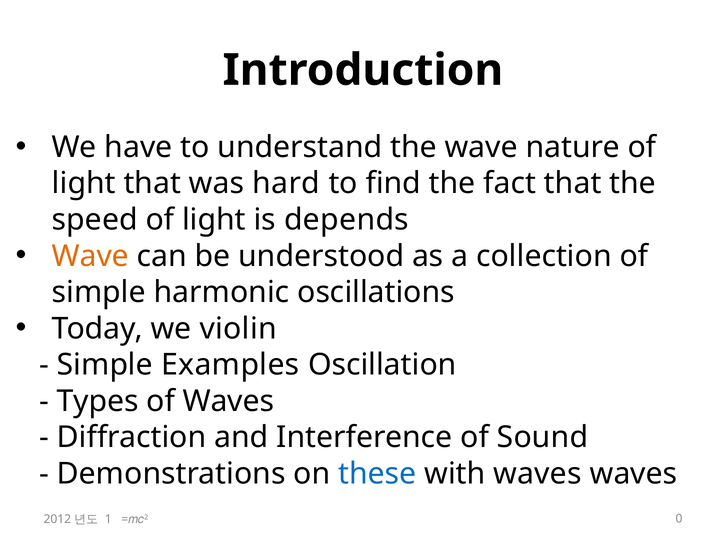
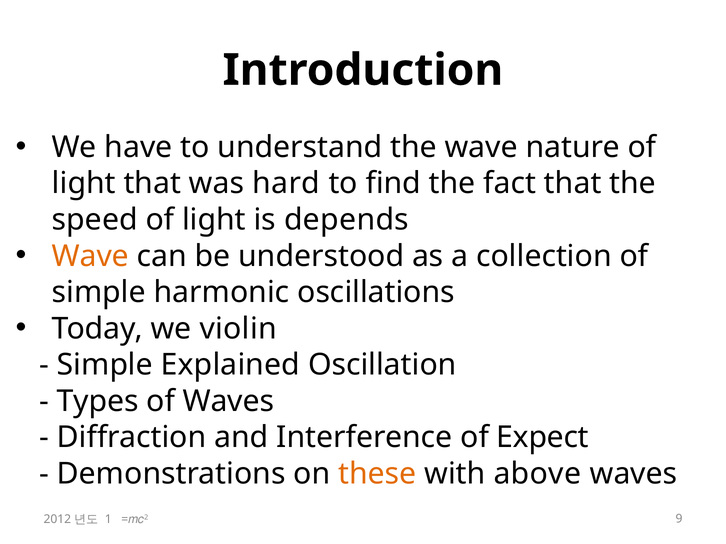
Examples: Examples -> Explained
Sound: Sound -> Expect
these colour: blue -> orange
with waves: waves -> above
0: 0 -> 9
